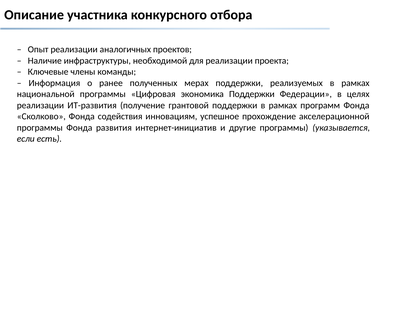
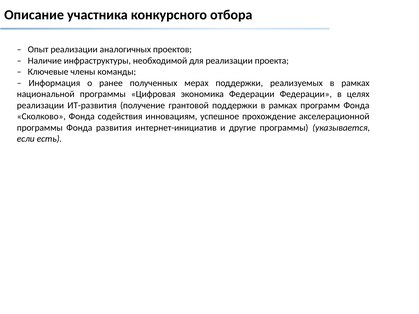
экономика Поддержки: Поддержки -> Федерации
